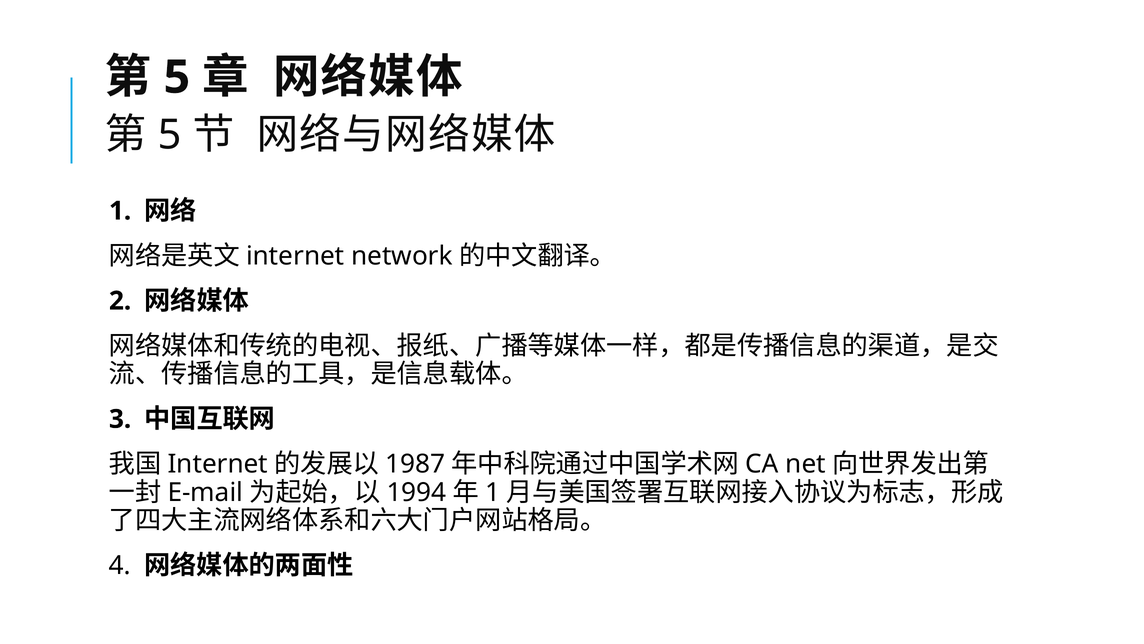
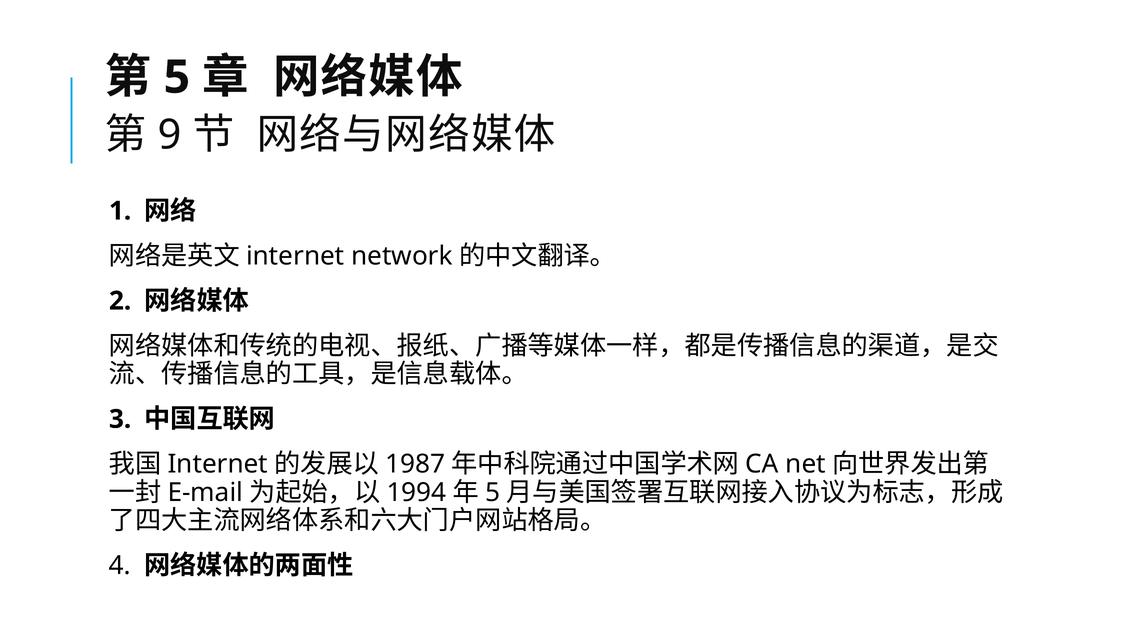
5 at (170, 135): 5 -> 9
1 at (493, 492): 1 -> 5
